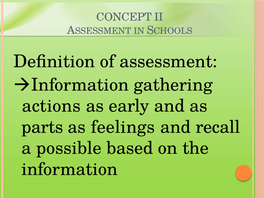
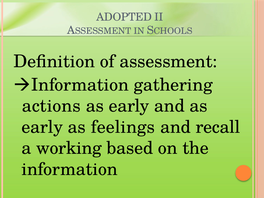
CONCEPT: CONCEPT -> ADOPTED
parts at (42, 127): parts -> early
possible: possible -> working
